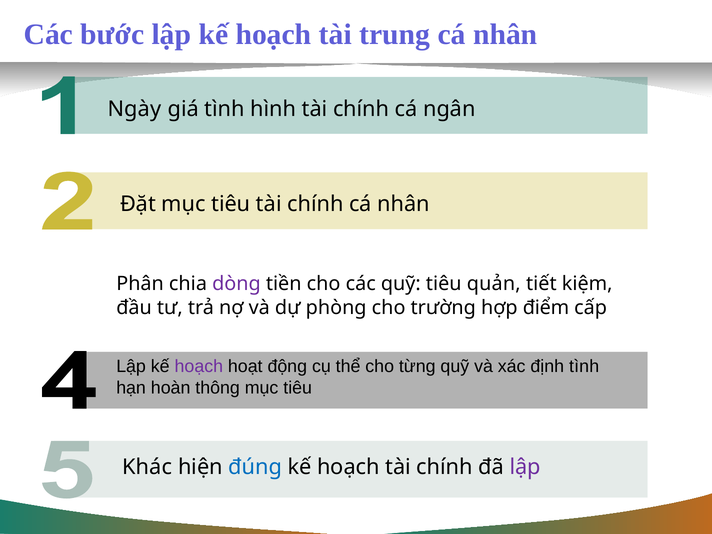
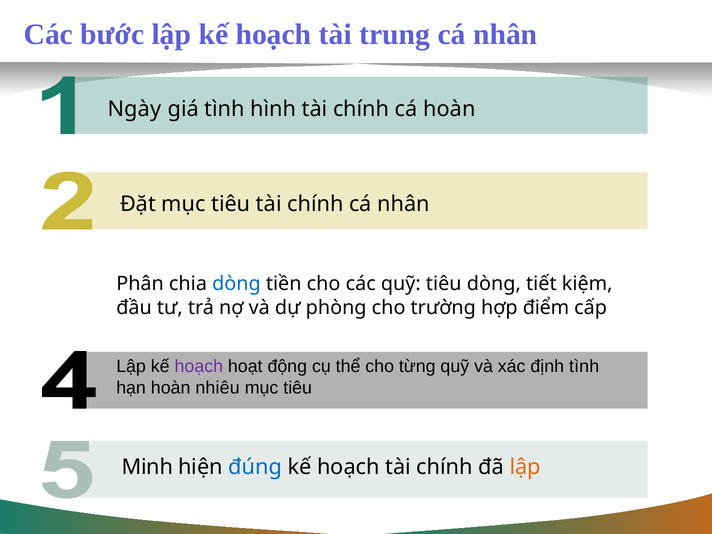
cá ngân: ngân -> hoàn
dòng at (236, 284) colour: purple -> blue
tiêu quản: quản -> dòng
thông: thông -> nhiêu
Khác: Khác -> Minh
lập at (525, 467) colour: purple -> orange
